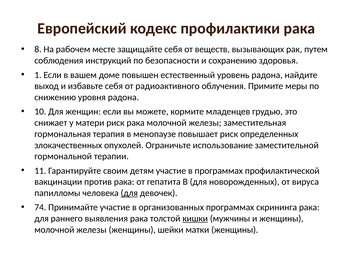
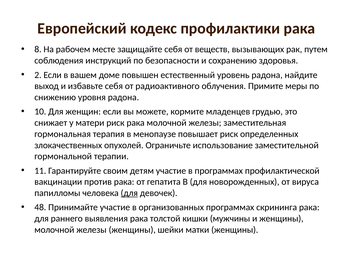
1: 1 -> 2
74: 74 -> 48
кишки underline: present -> none
